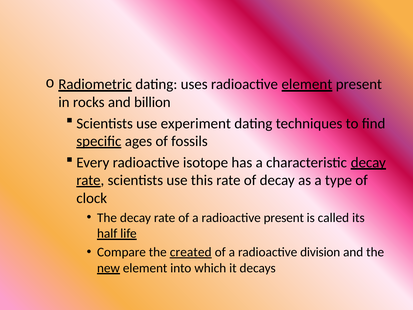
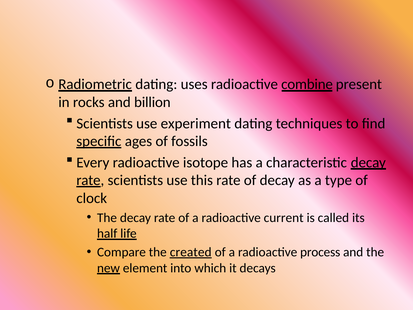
radioactive element: element -> combine
radioactive present: present -> current
division: division -> process
